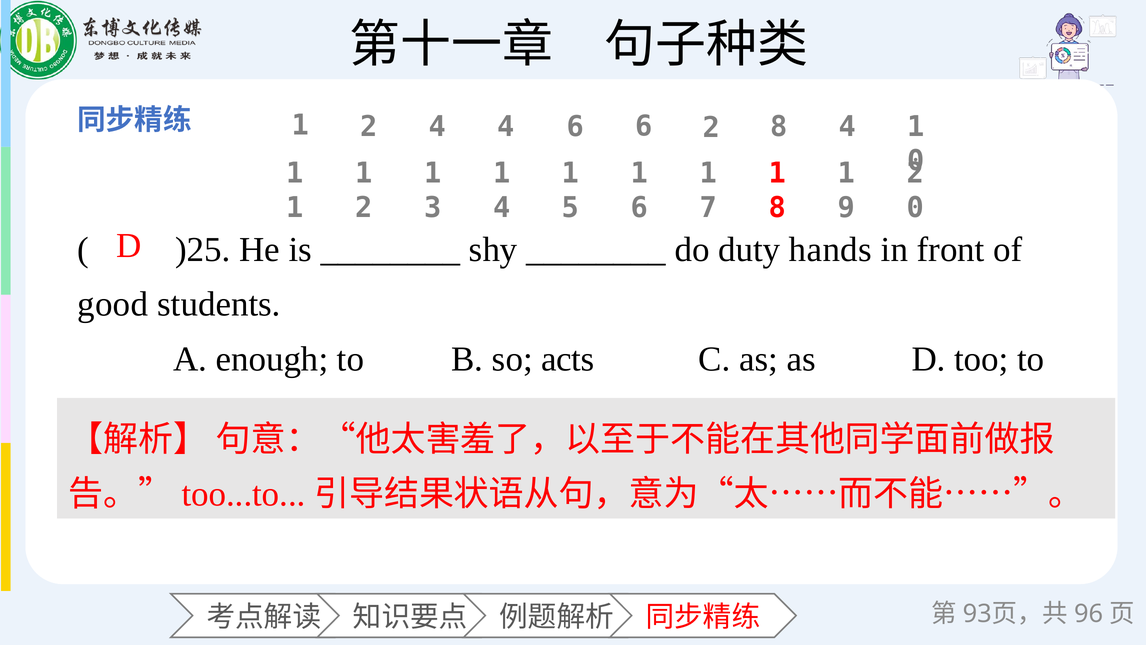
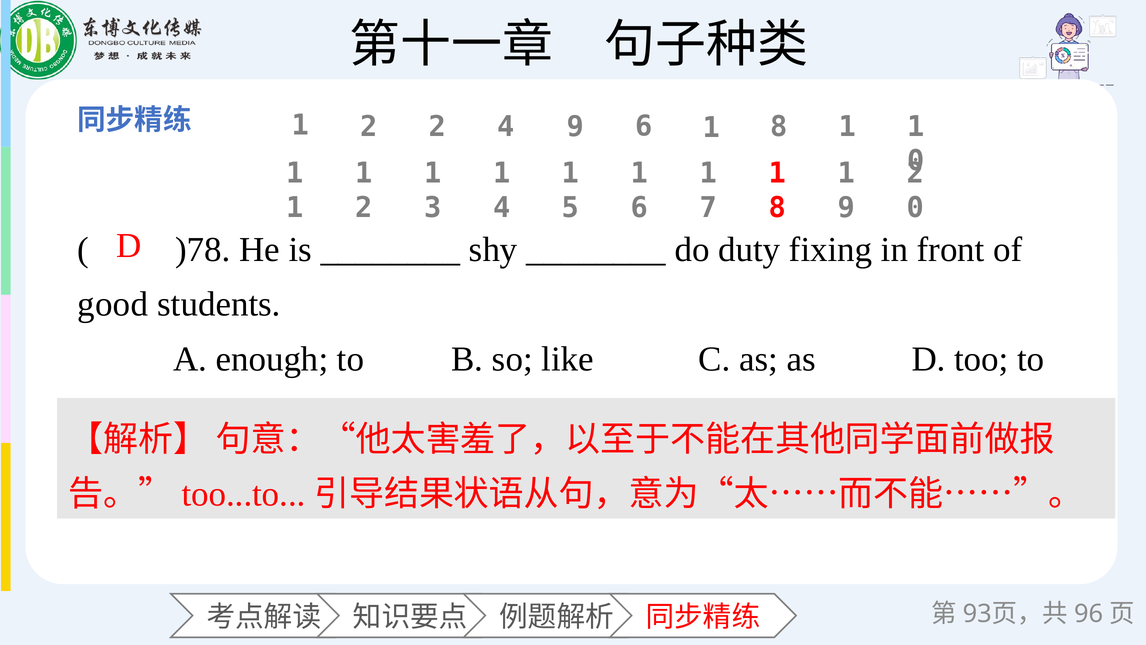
2 4: 4 -> 2
4 6: 6 -> 9
2 at (711, 128): 2 -> 1
4 at (847, 127): 4 -> 1
)25: )25 -> )78
hands: hands -> fixing
acts: acts -> like
